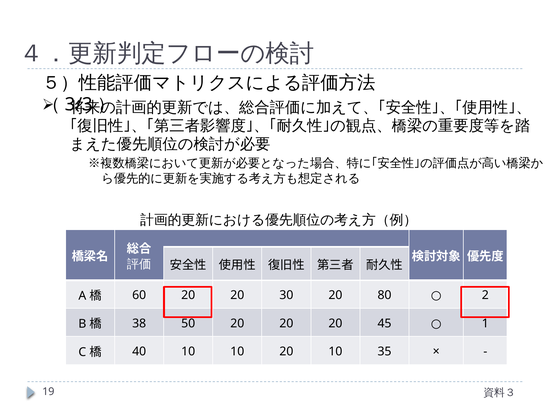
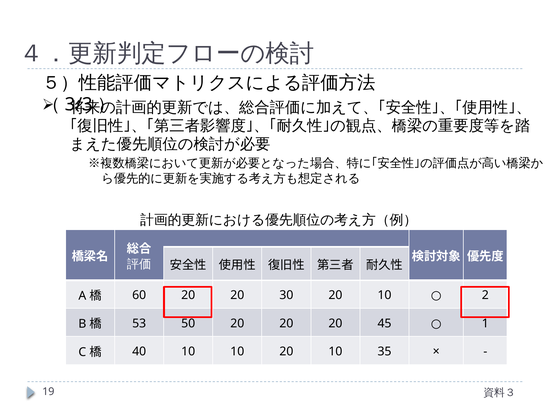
30 20 80: 80 -> 10
38: 38 -> 53
